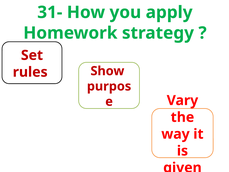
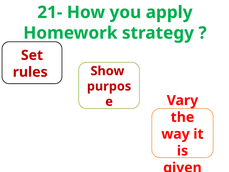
31-: 31- -> 21-
